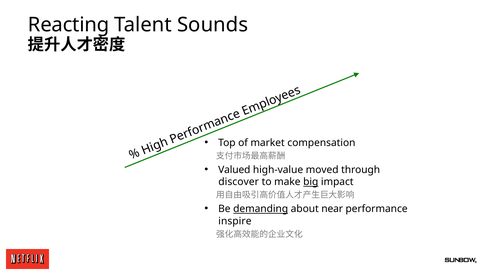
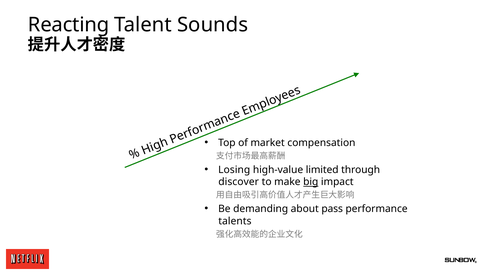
Valued: Valued -> Losing
moved: moved -> limited
demanding underline: present -> none
near: near -> pass
inspire: inspire -> talents
